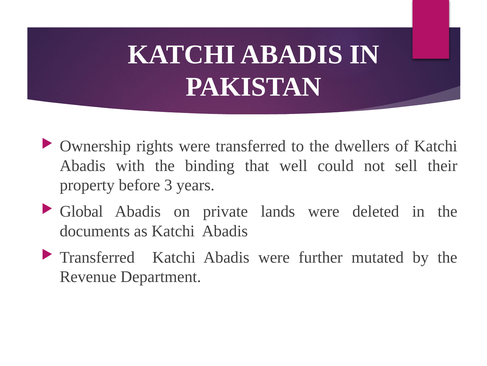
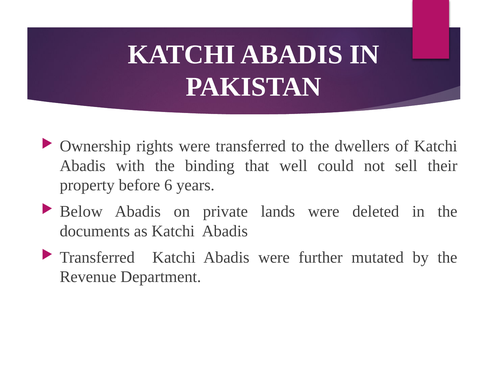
3: 3 -> 6
Global: Global -> Below
